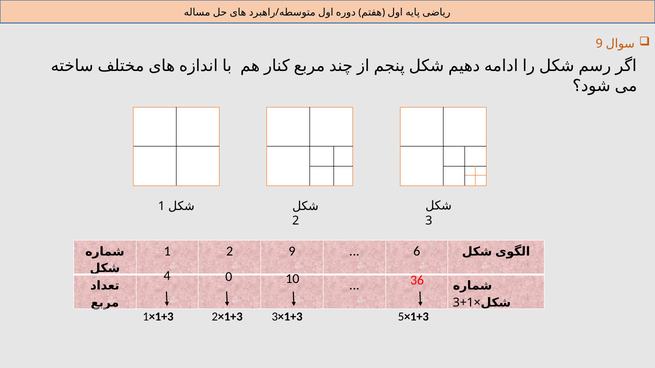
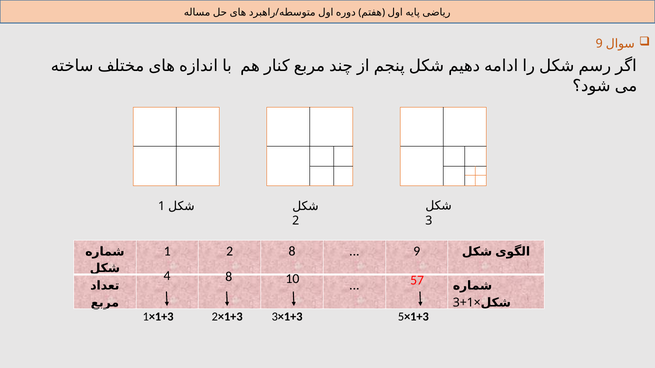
2 9: 9 -> 8
6 at (417, 251): 6 -> 9
4 0: 0 -> 8
36: 36 -> 57
